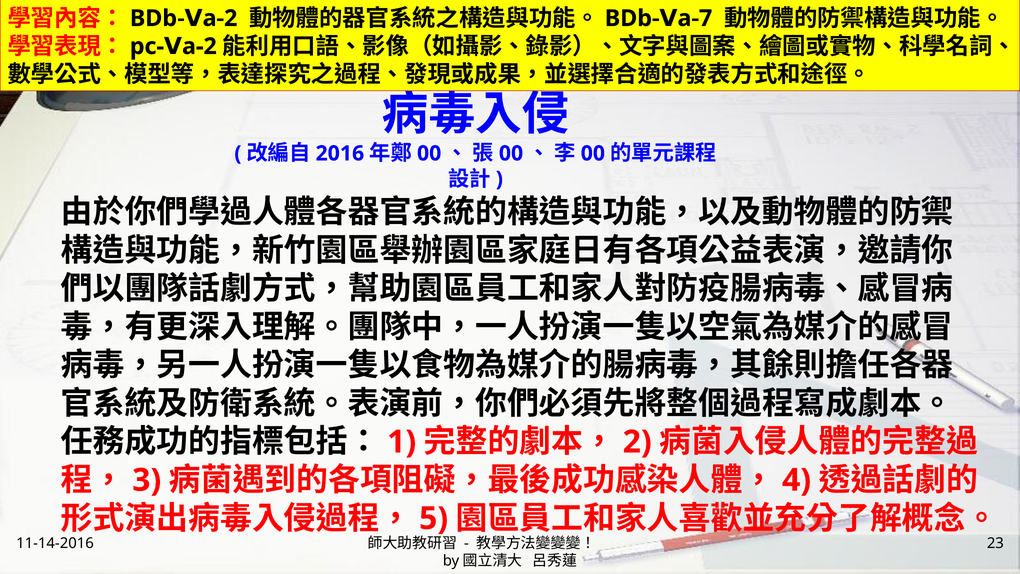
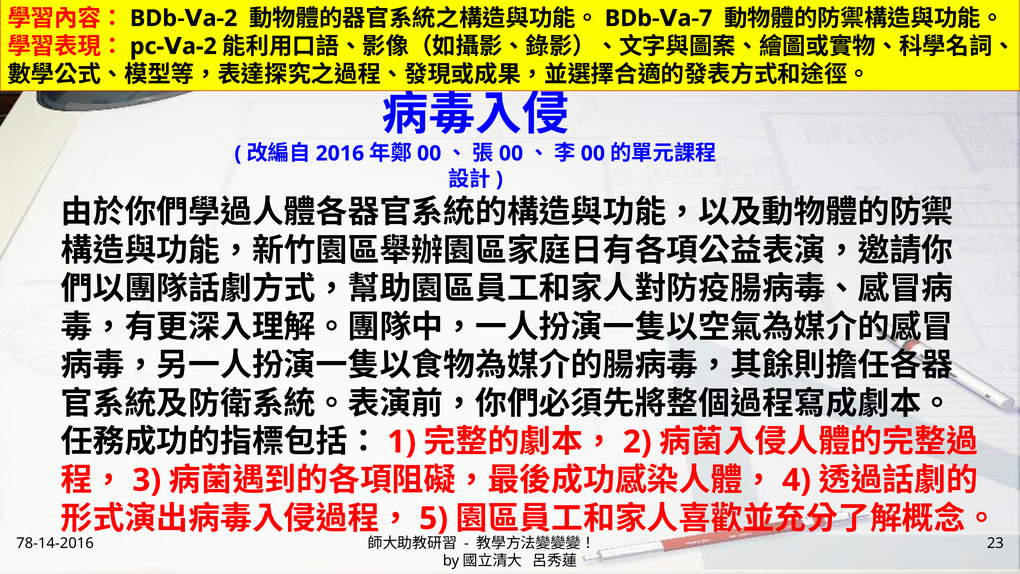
11-14-2016: 11-14-2016 -> 78-14-2016
